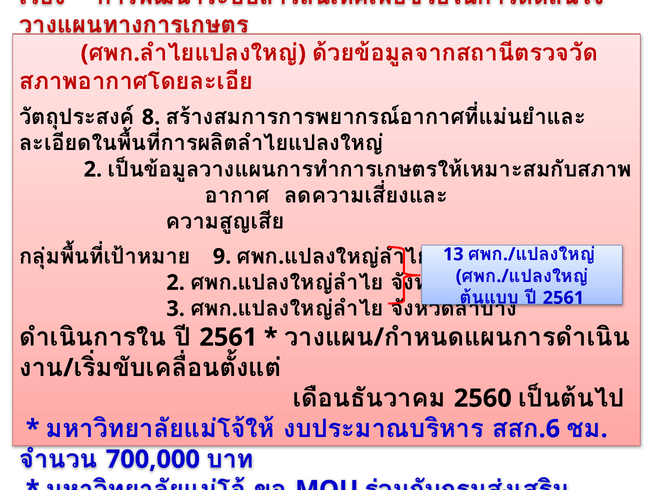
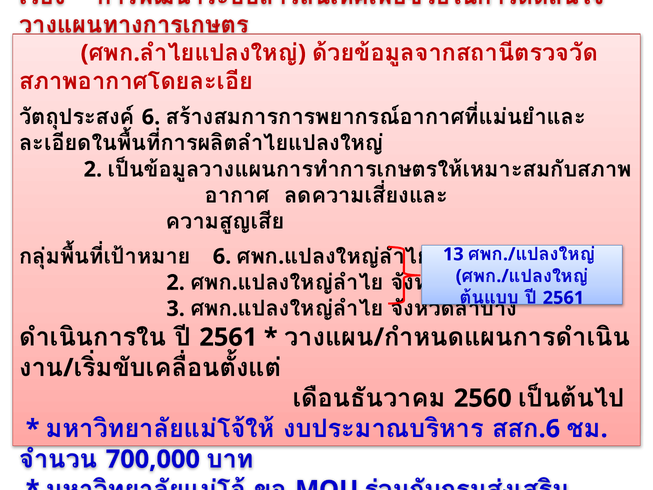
8 at (151, 117): 8 -> 6
9 at (222, 256): 9 -> 6
